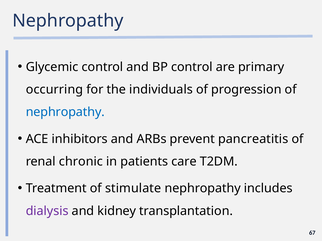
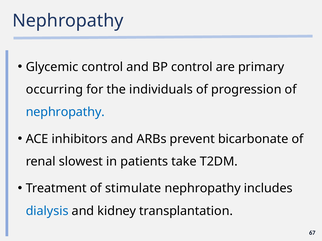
pancreatitis: pancreatitis -> bicarbonate
chronic: chronic -> slowest
care: care -> take
dialysis colour: purple -> blue
